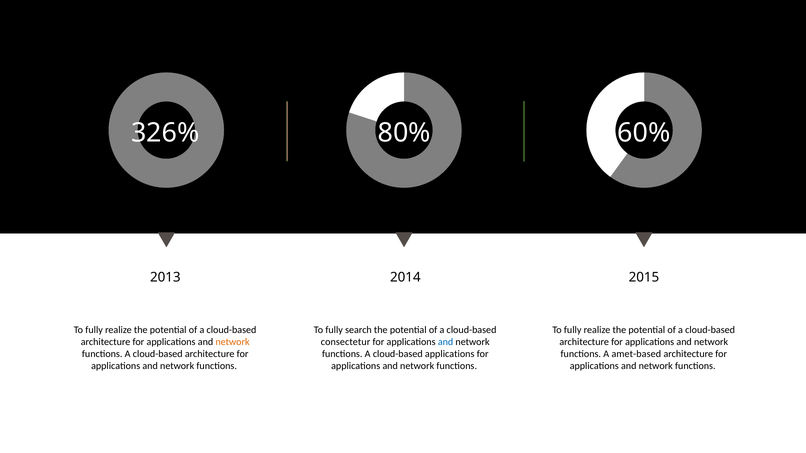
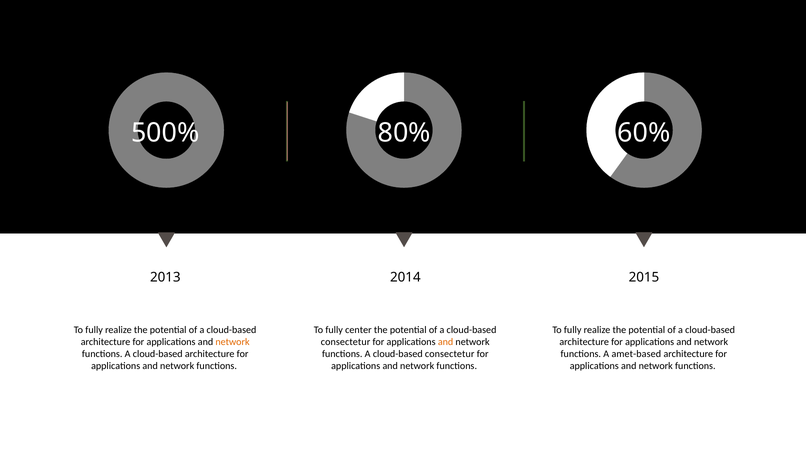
326%: 326% -> 500%
search: search -> center
and at (446, 342) colour: blue -> orange
functions A cloud-based applications: applications -> consectetur
